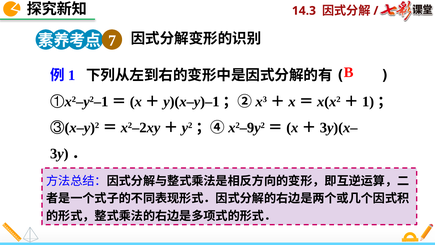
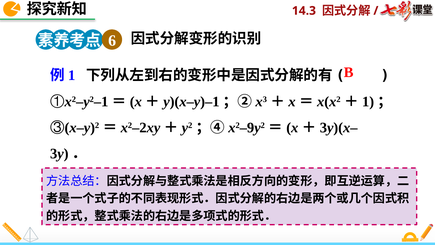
7: 7 -> 6
